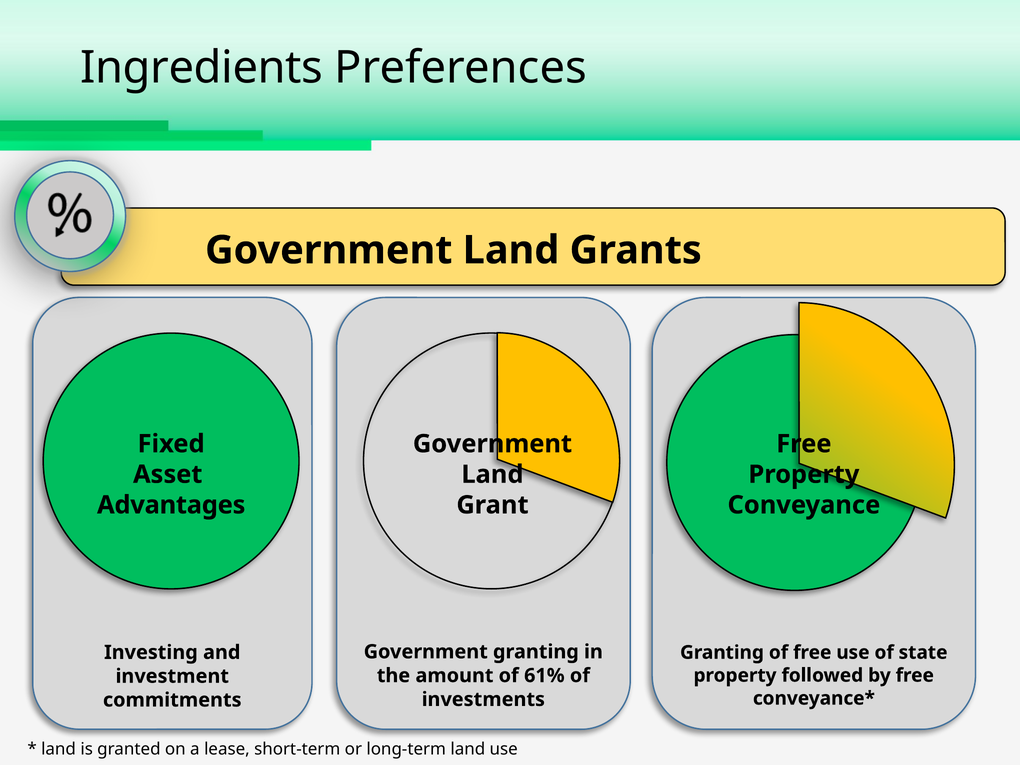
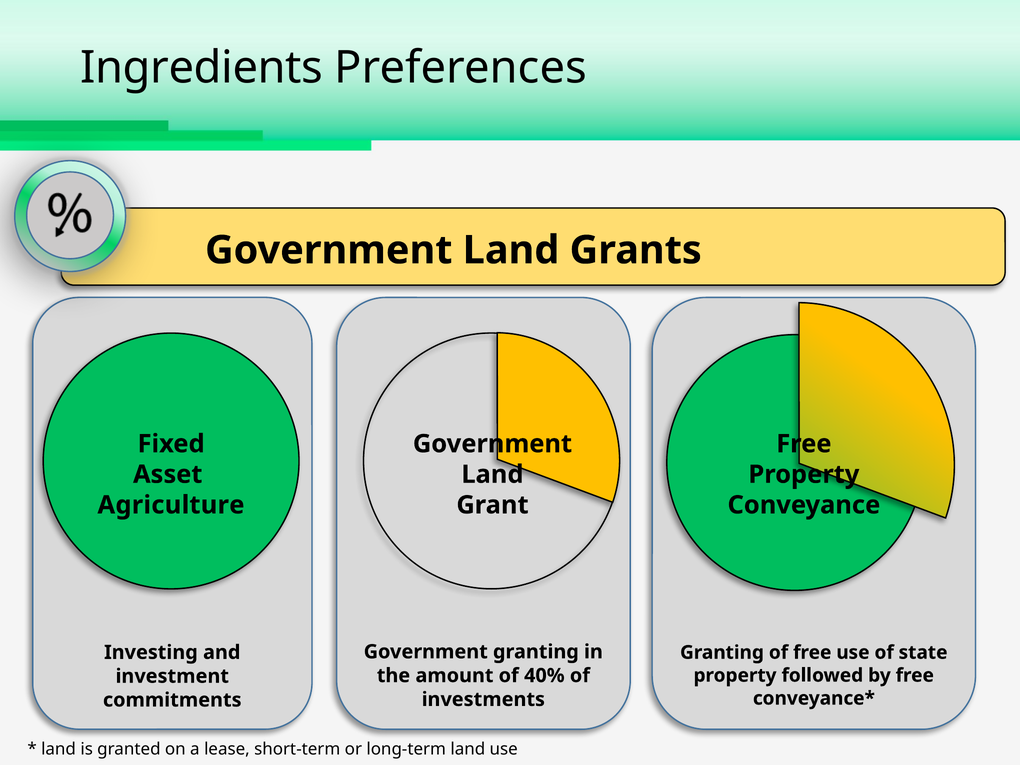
Advantages: Advantages -> Agriculture
61%: 61% -> 40%
